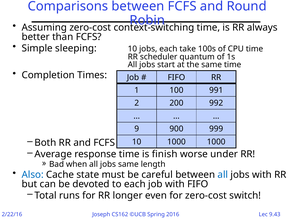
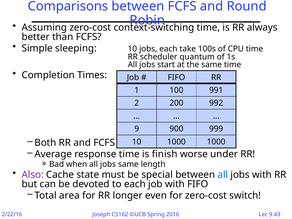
Also colour: blue -> purple
careful: careful -> special
runs: runs -> area
